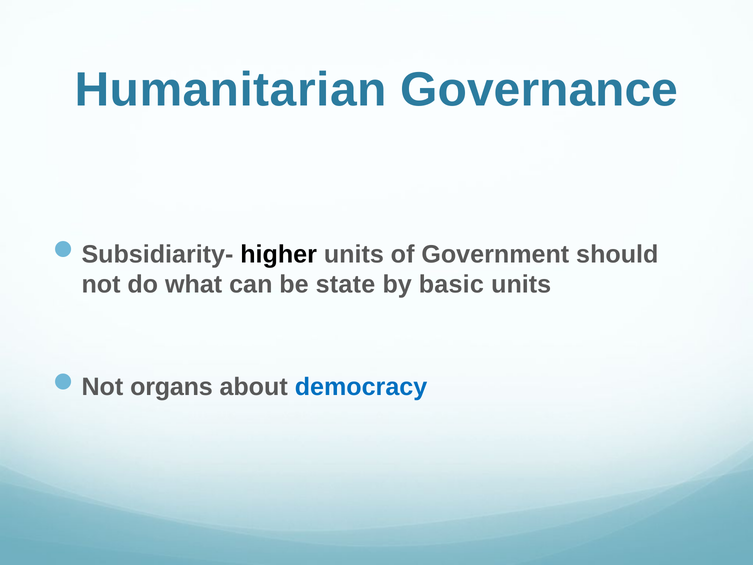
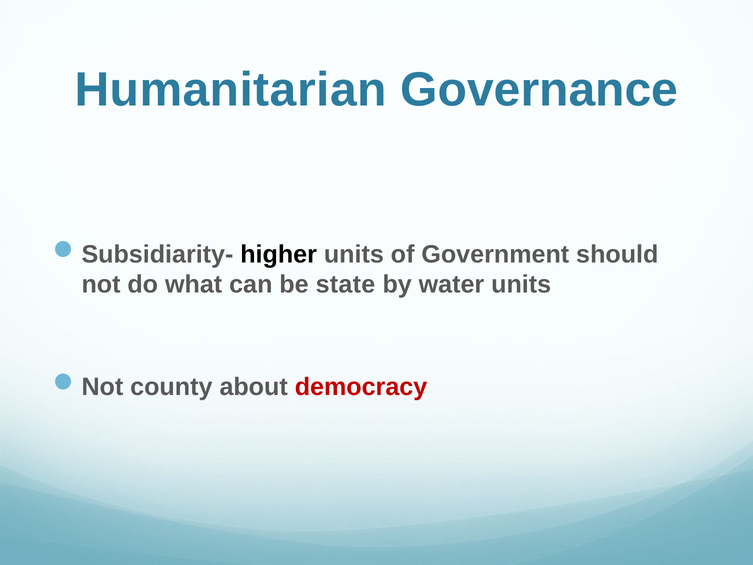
basic: basic -> water
organs: organs -> county
democracy colour: blue -> red
